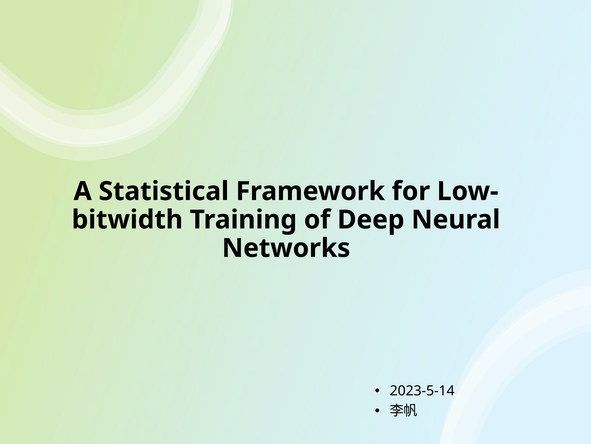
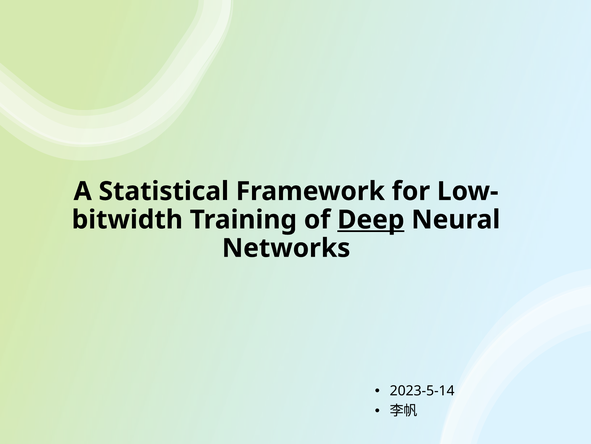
Deep underline: none -> present
